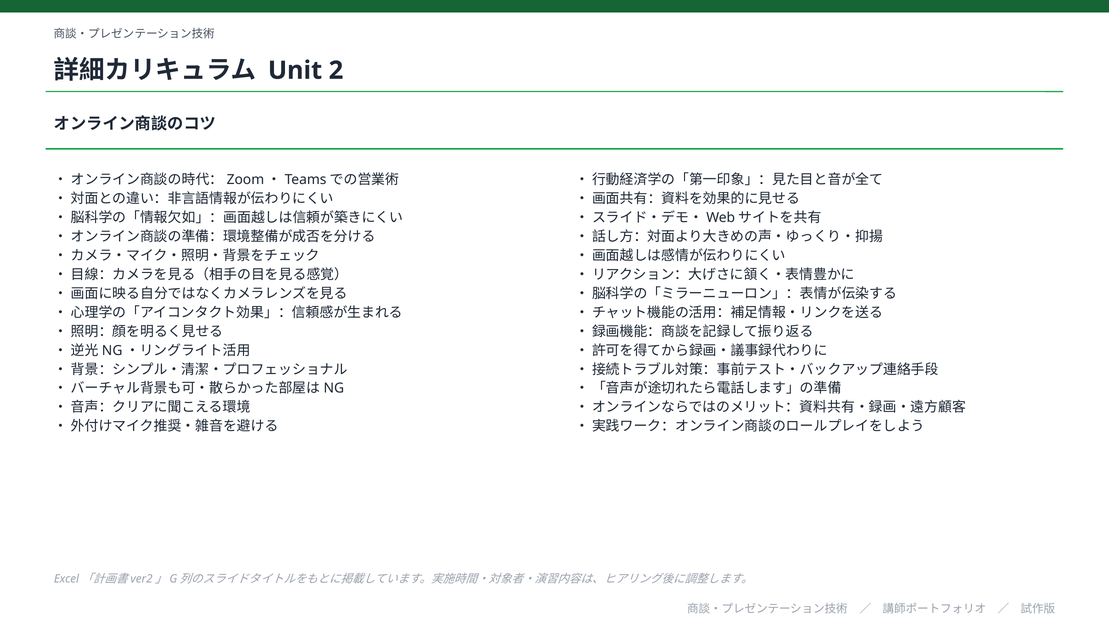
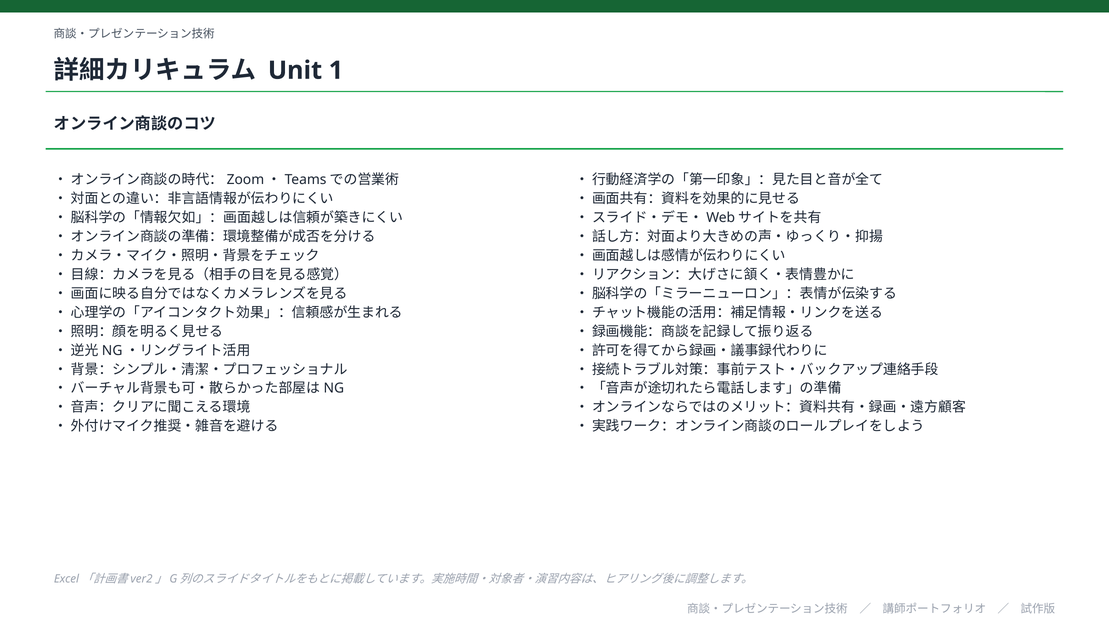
2: 2 -> 1
